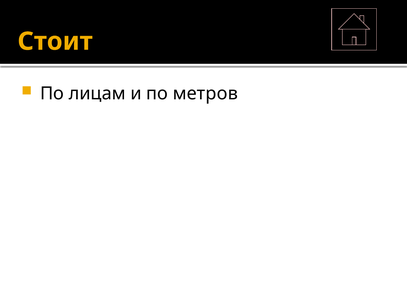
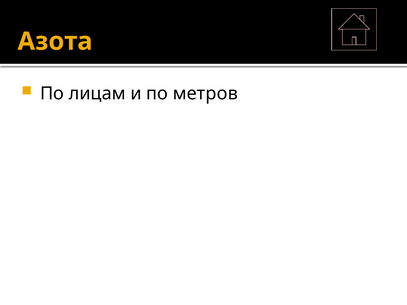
Стоит: Стоит -> Азота
